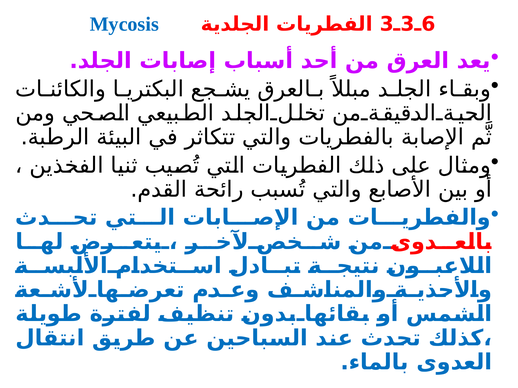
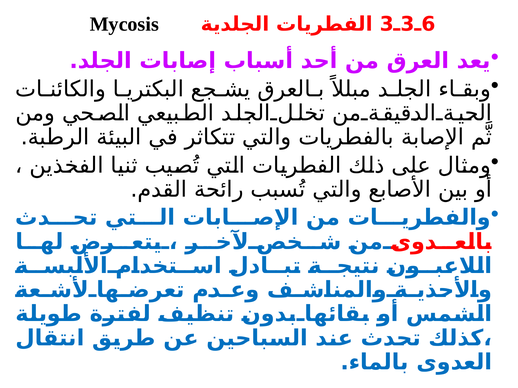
Mycosis colour: blue -> black
